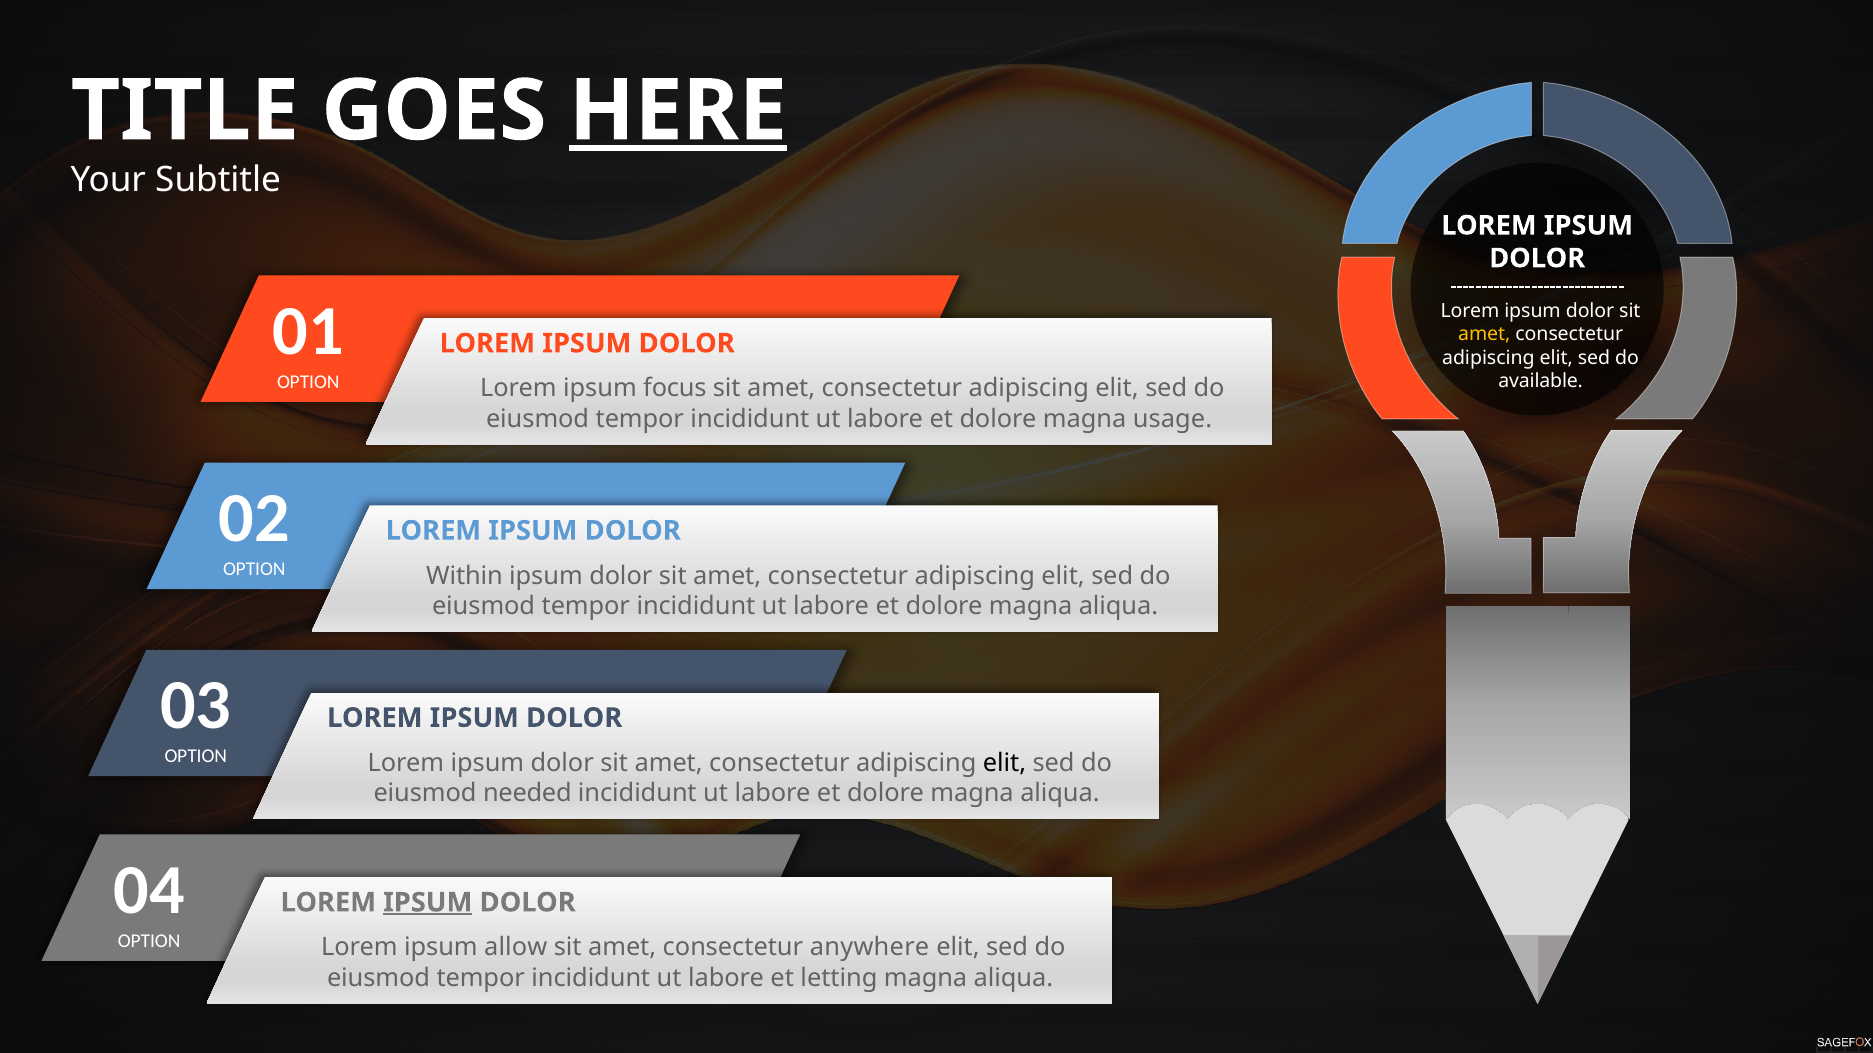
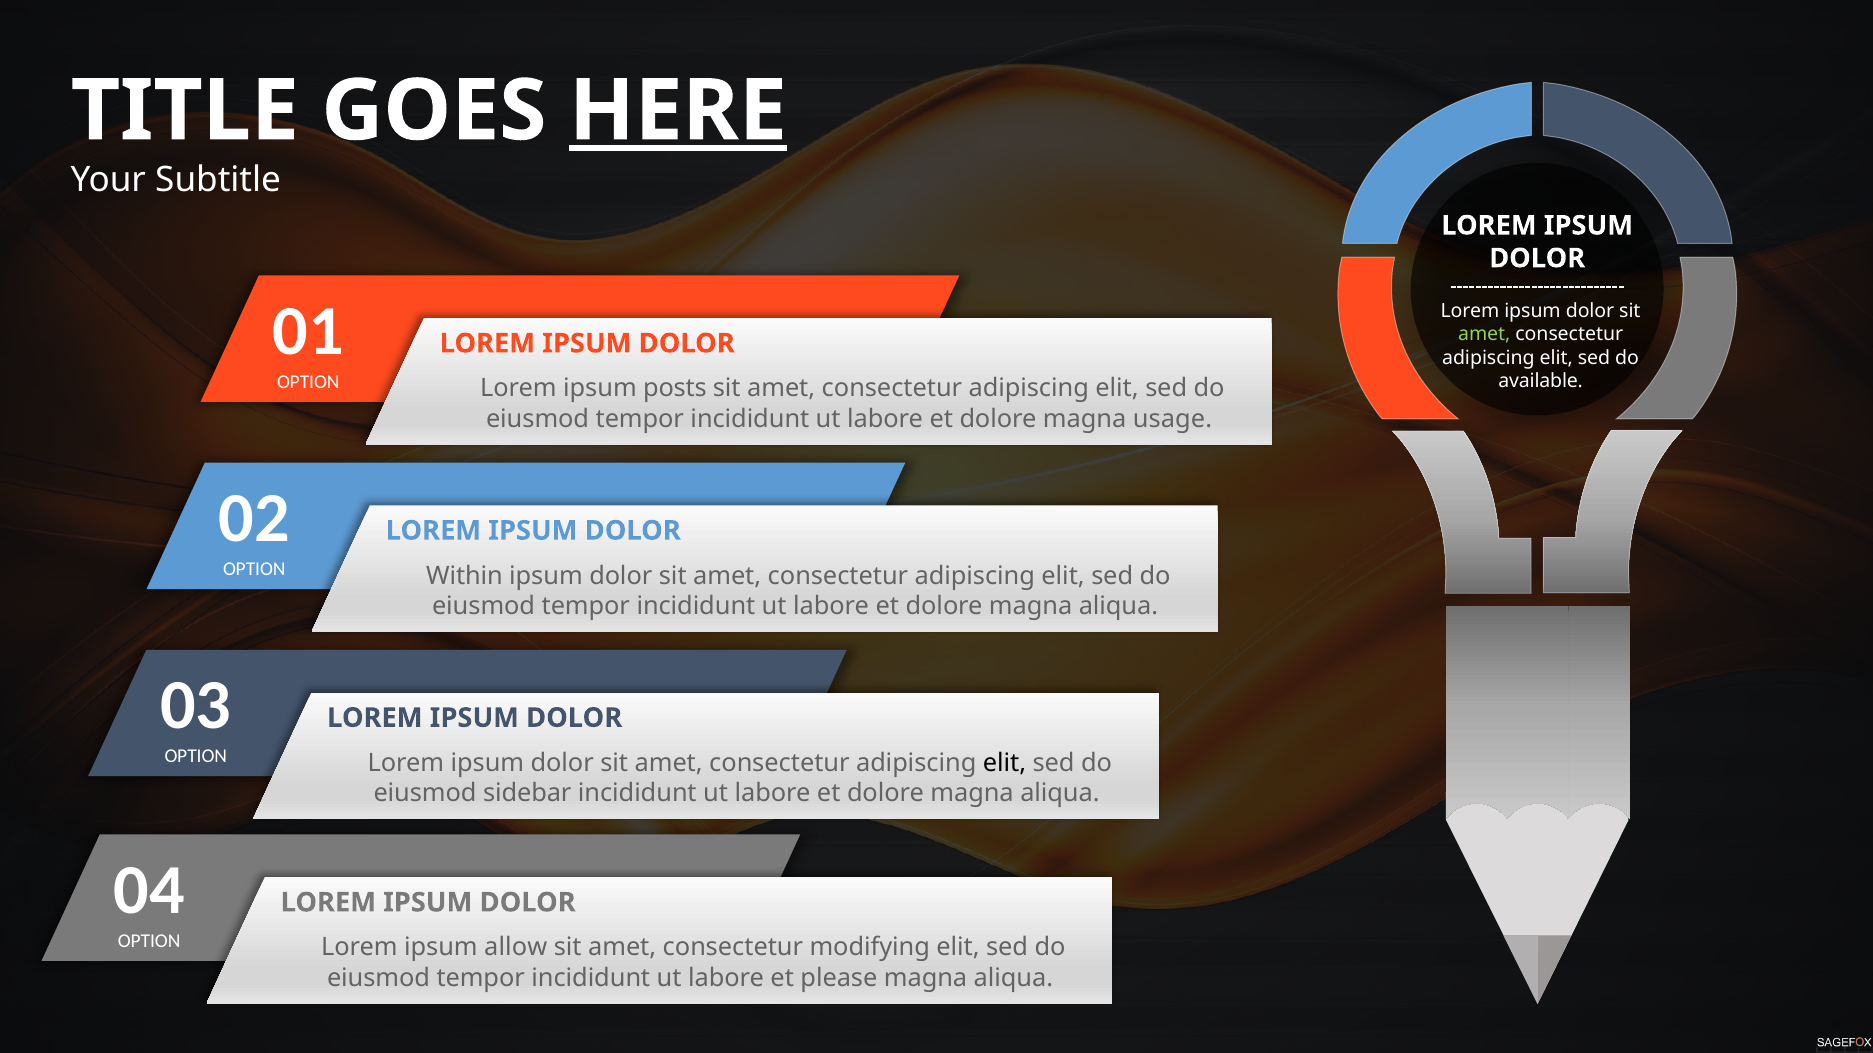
amet at (1484, 334) colour: yellow -> light green
focus: focus -> posts
needed: needed -> sidebar
IPSUM at (428, 903) underline: present -> none
anywhere: anywhere -> modifying
letting: letting -> please
